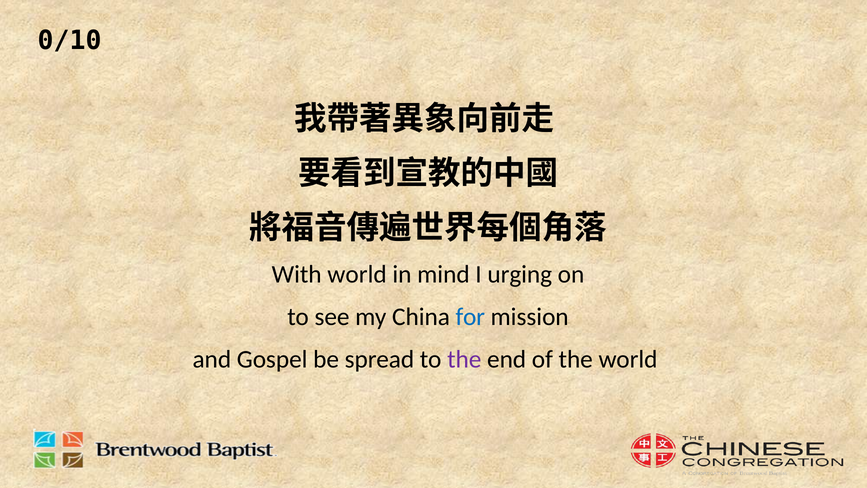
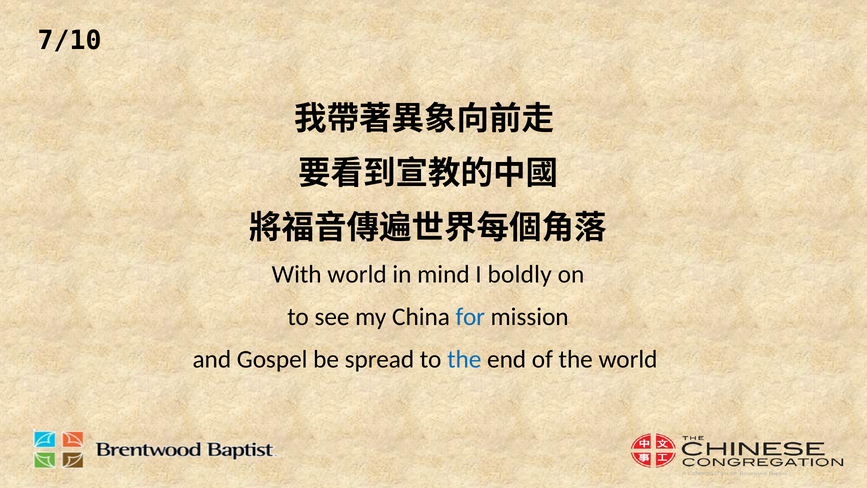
0/10: 0/10 -> 7/10
urging: urging -> boldly
the at (464, 359) colour: purple -> blue
